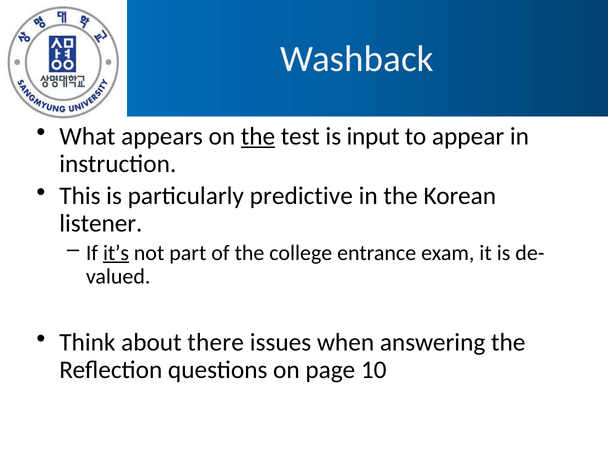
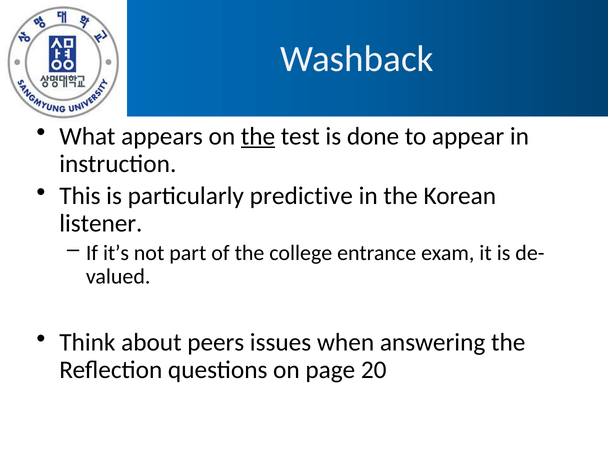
input: input -> done
it’s underline: present -> none
there: there -> peers
10: 10 -> 20
